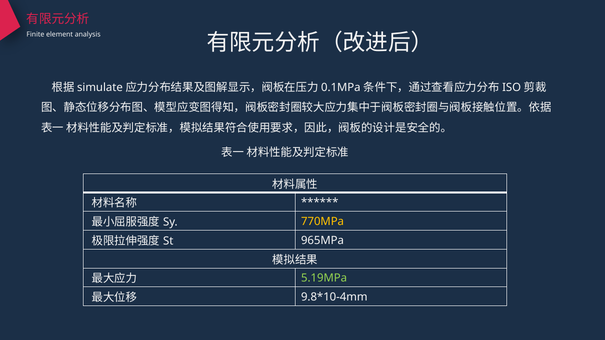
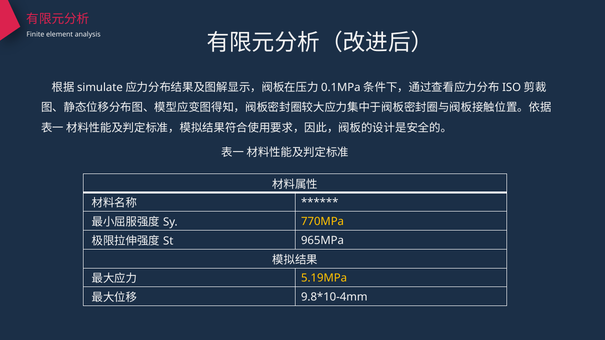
5.19MPa colour: light green -> yellow
